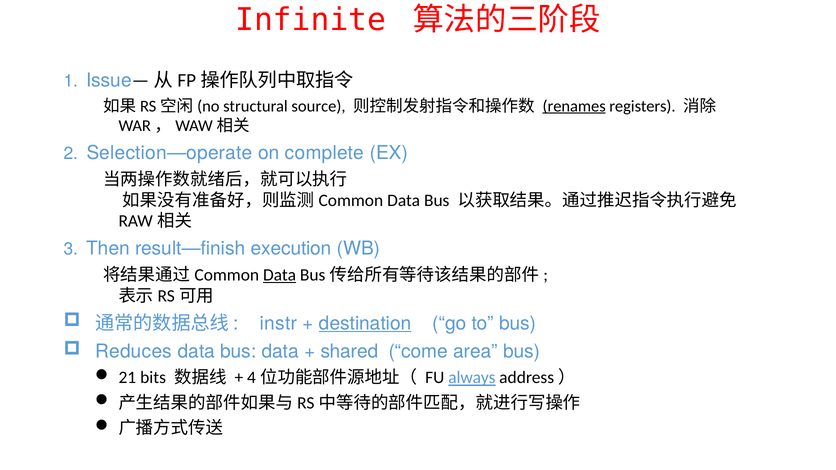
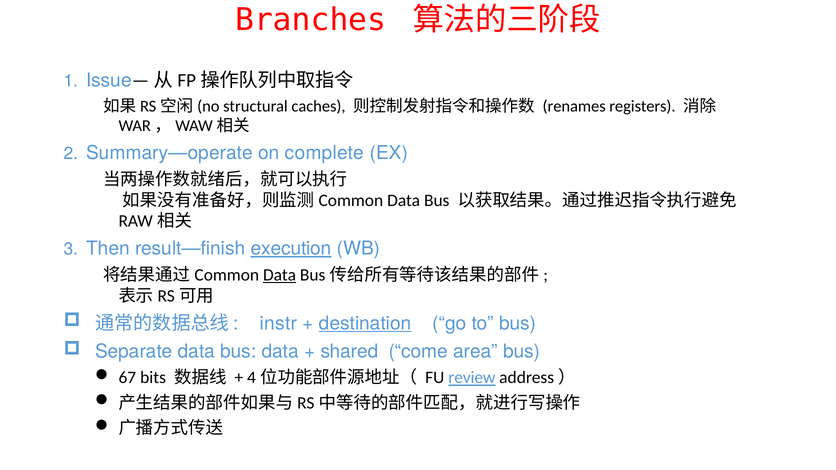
Infinite: Infinite -> Branches
source: source -> caches
renames underline: present -> none
Selection—operate: Selection—operate -> Summary—operate
execution underline: none -> present
Reduces: Reduces -> Separate
21: 21 -> 67
always: always -> review
